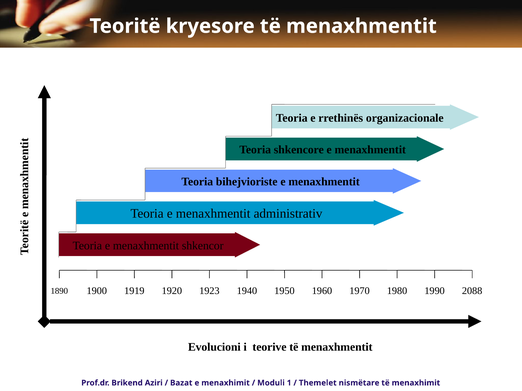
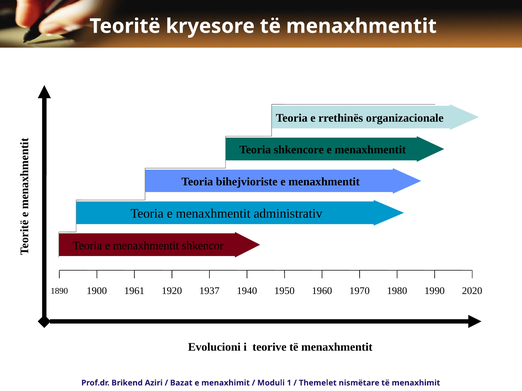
1923: 1923 -> 1937
2088: 2088 -> 2020
1919: 1919 -> 1961
